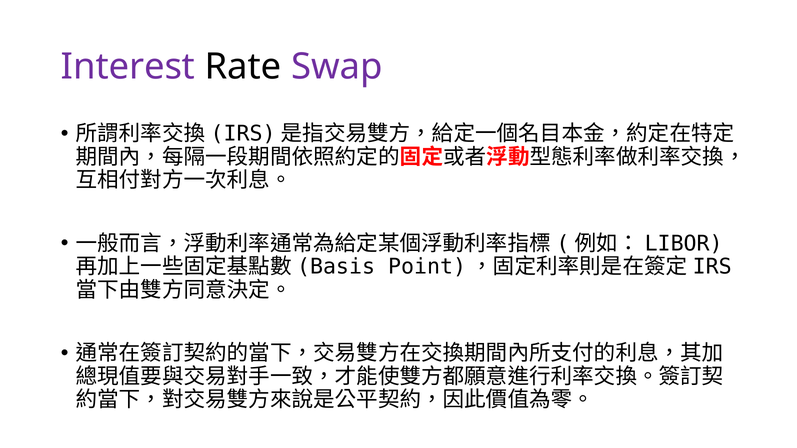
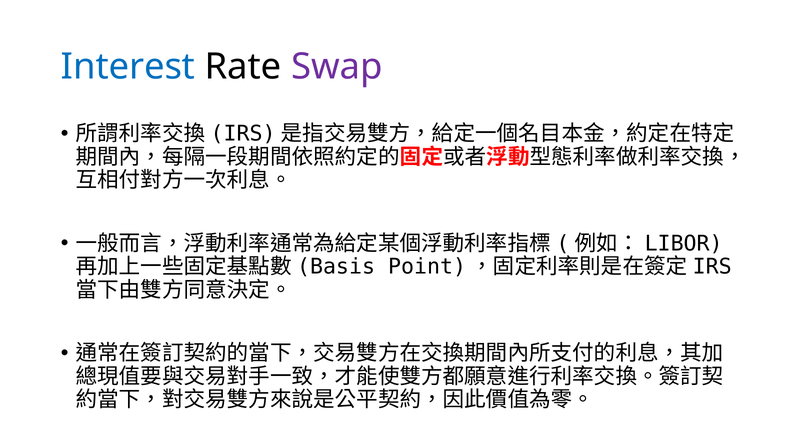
Interest colour: purple -> blue
